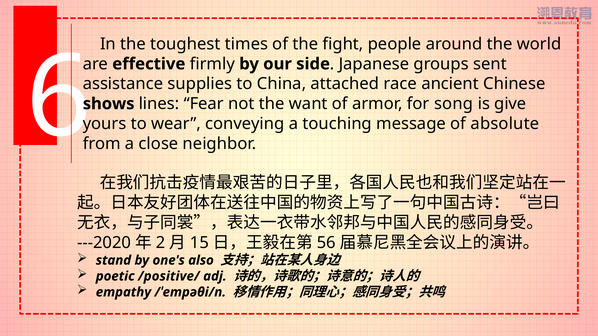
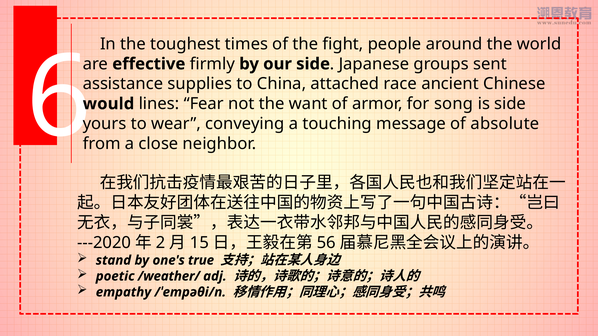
shows: shows -> would
is give: give -> side
also: also -> true
/positive/: /positive/ -> /weather/
